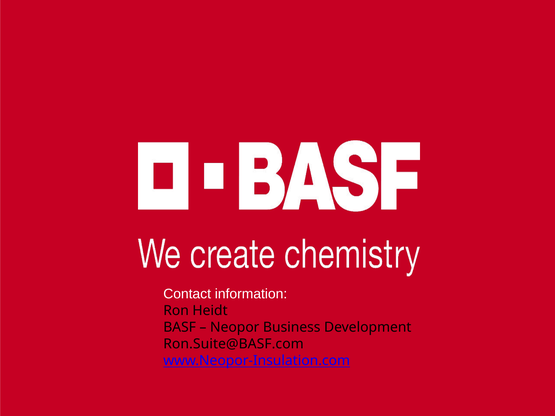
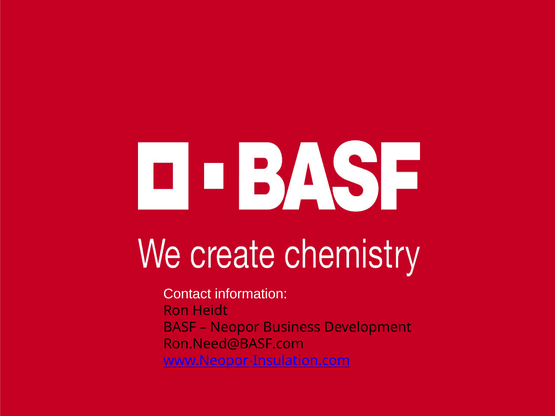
Ron.Suite@BASF.com: Ron.Suite@BASF.com -> Ron.Need@BASF.com
